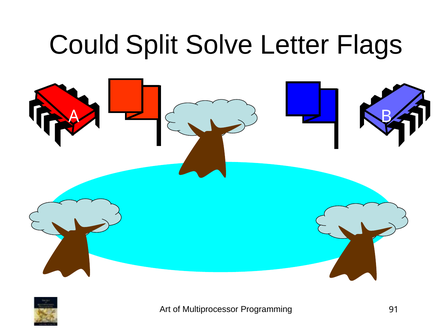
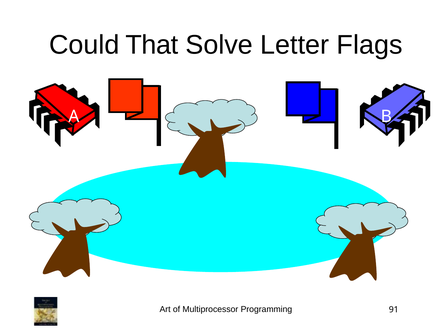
Split: Split -> That
